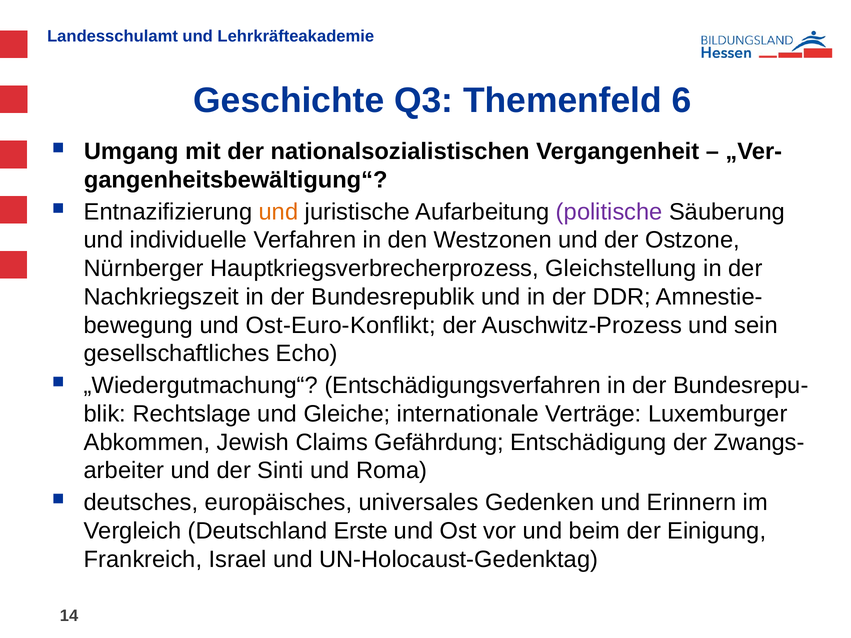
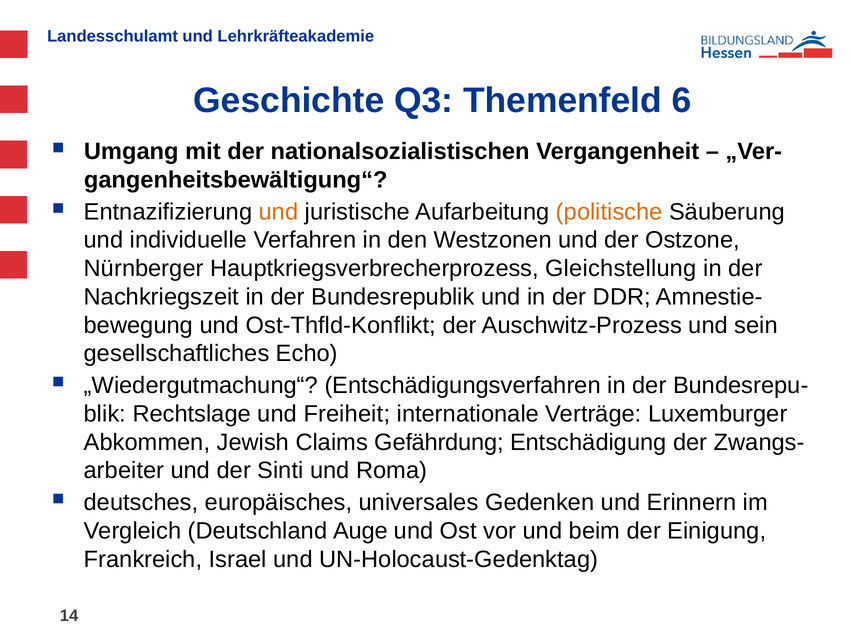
politische colour: purple -> orange
Ost-Euro-Konflikt: Ost-Euro-Konflikt -> Ost-Thfld-Konflikt
Gleiche: Gleiche -> Freiheit
Erste: Erste -> Auge
